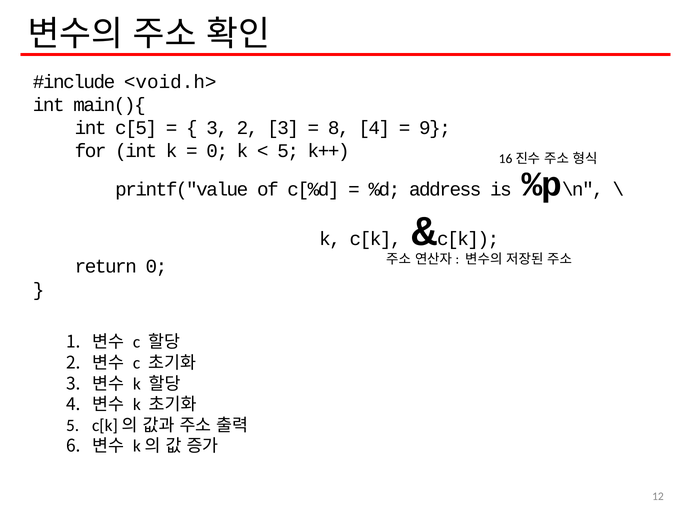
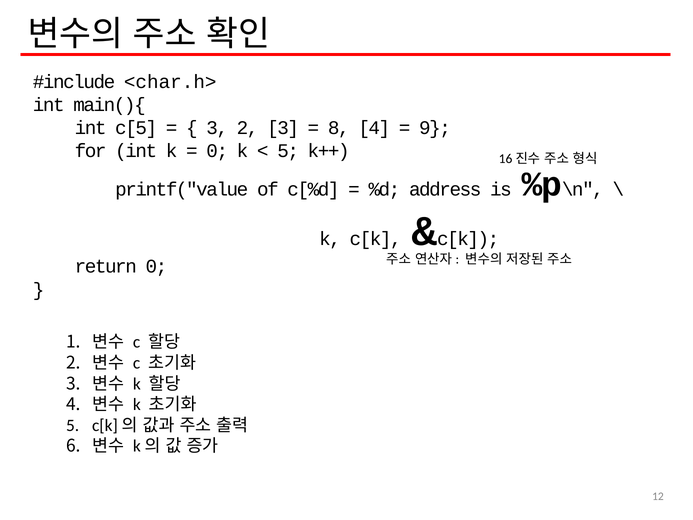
<void.h>: <void.h> -> <char.h>
